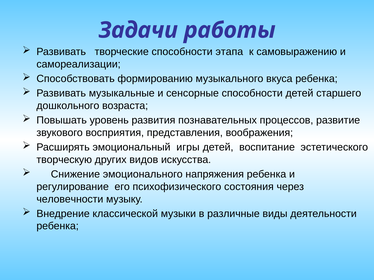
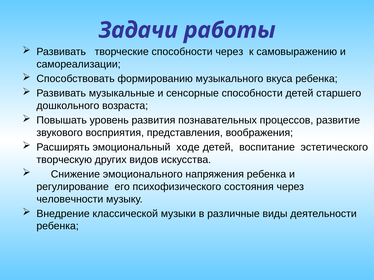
способности этапа: этапа -> через
игры: игры -> ходе
